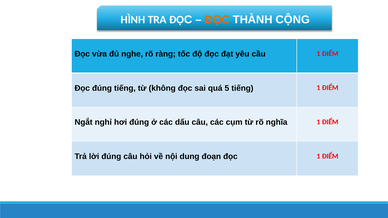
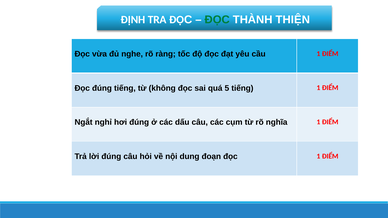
HÌNH: HÌNH -> ĐỊNH
ĐỌC at (217, 20) colour: orange -> green
CỘNG: CỘNG -> THIỆN
